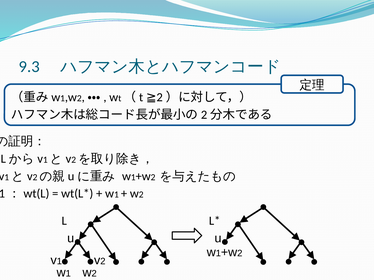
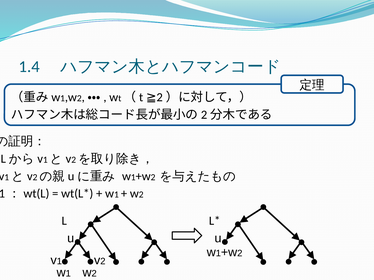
9.3: 9.3 -> 1.4
